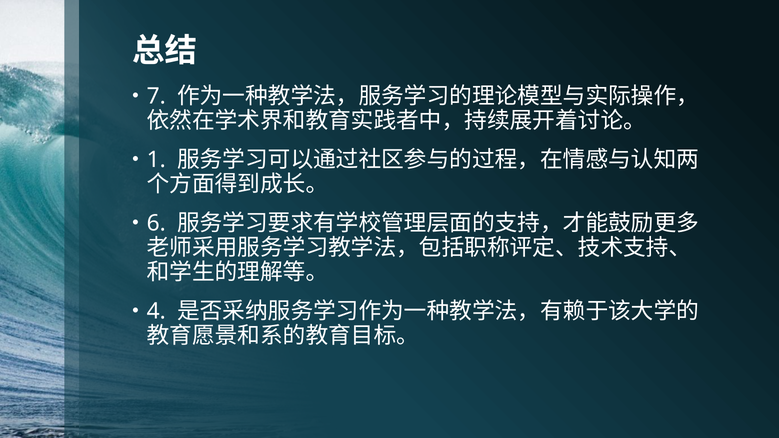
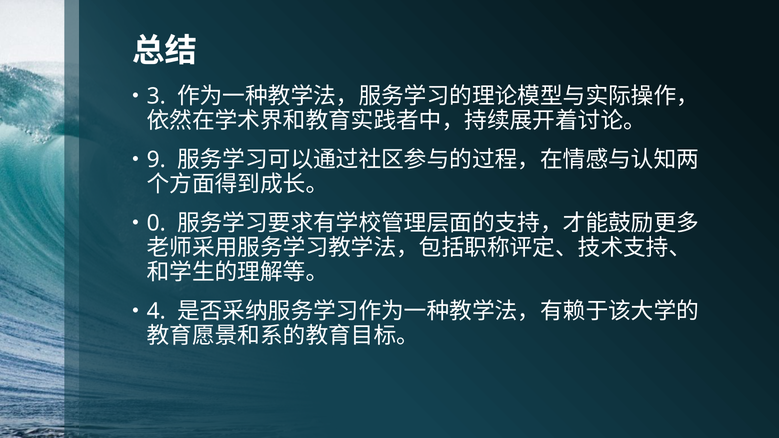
7: 7 -> 3
1: 1 -> 9
6: 6 -> 0
